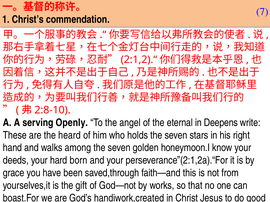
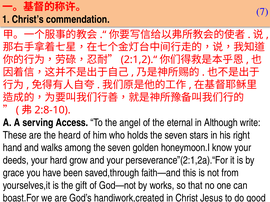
Openly: Openly -> Access
Deepens: Deepens -> Although
born: born -> grow
